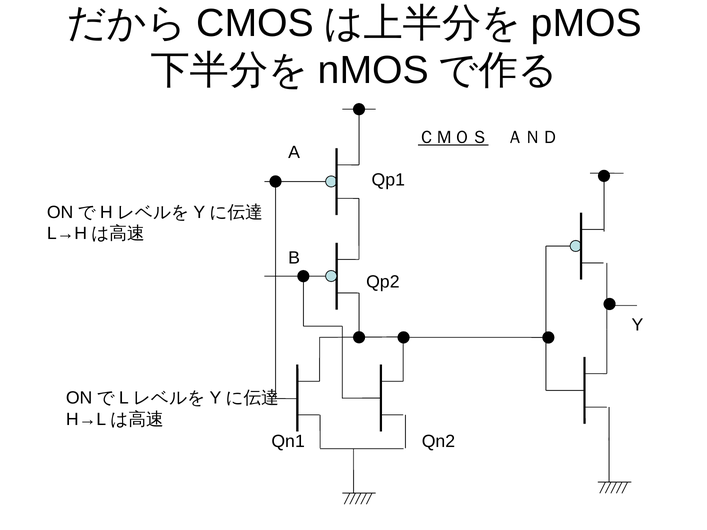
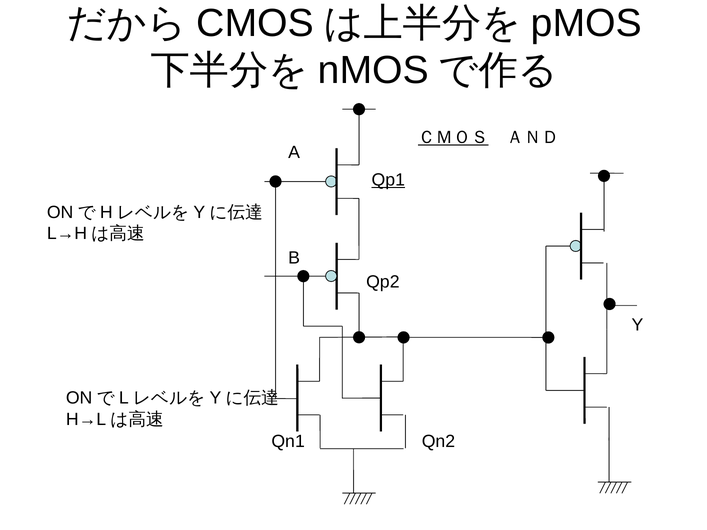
Qp1 underline: none -> present
